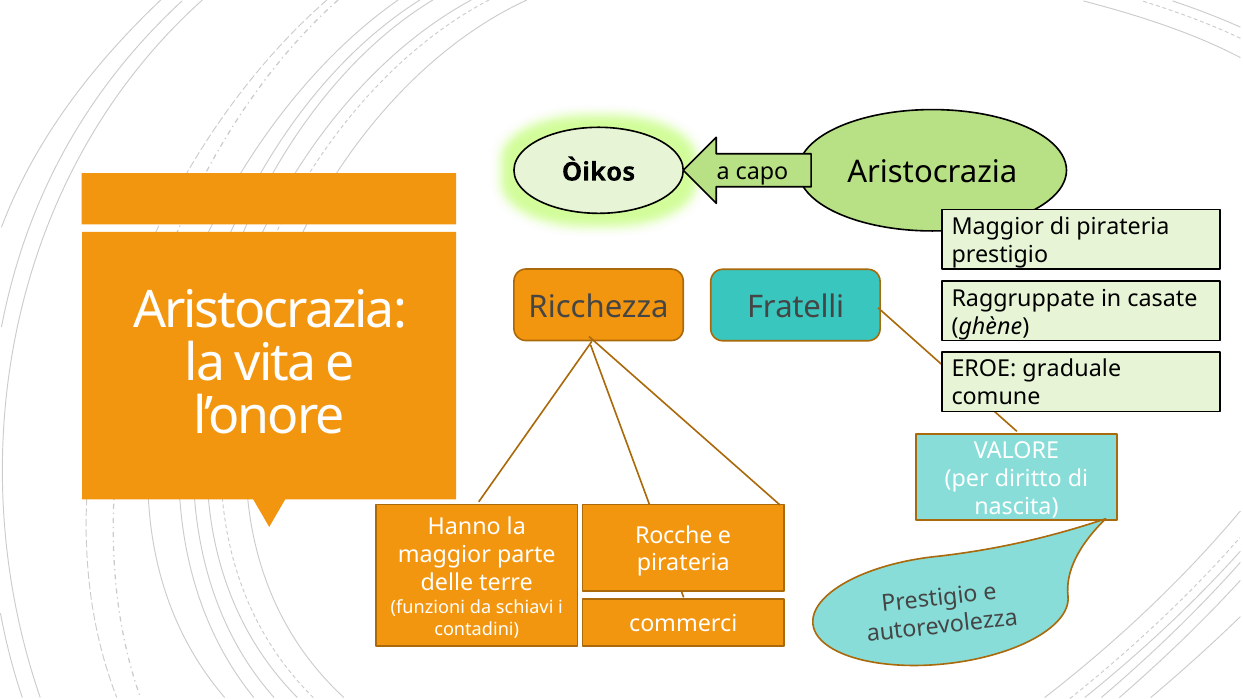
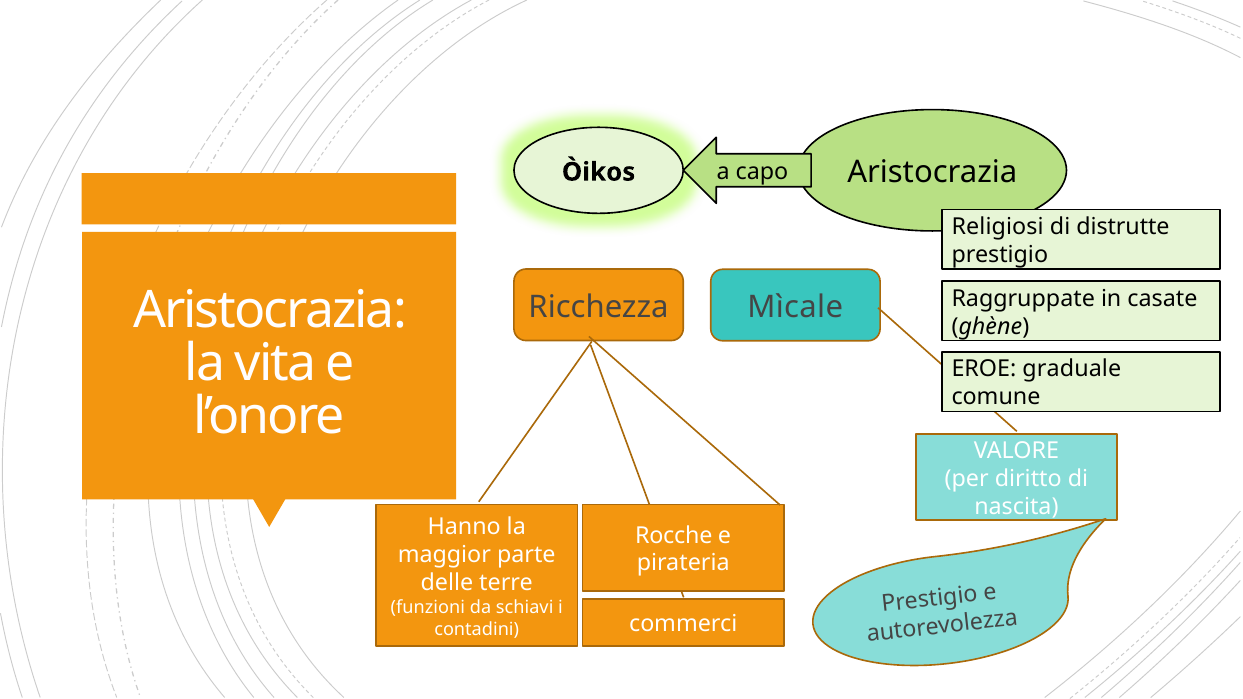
Maggior at (998, 227): Maggior -> Religiosi
di pirateria: pirateria -> distrutte
Fratelli: Fratelli -> Mìcale
